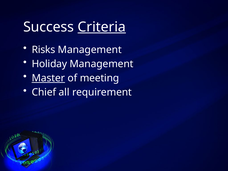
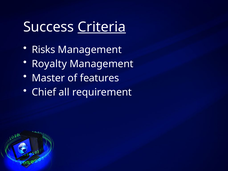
Holiday: Holiday -> Royalty
Master underline: present -> none
meeting: meeting -> features
